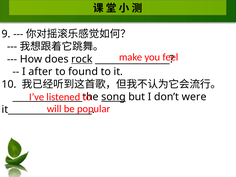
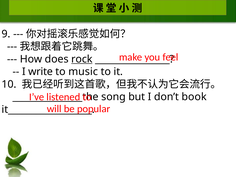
after: after -> write
found: found -> music
song underline: present -> none
were: were -> book
